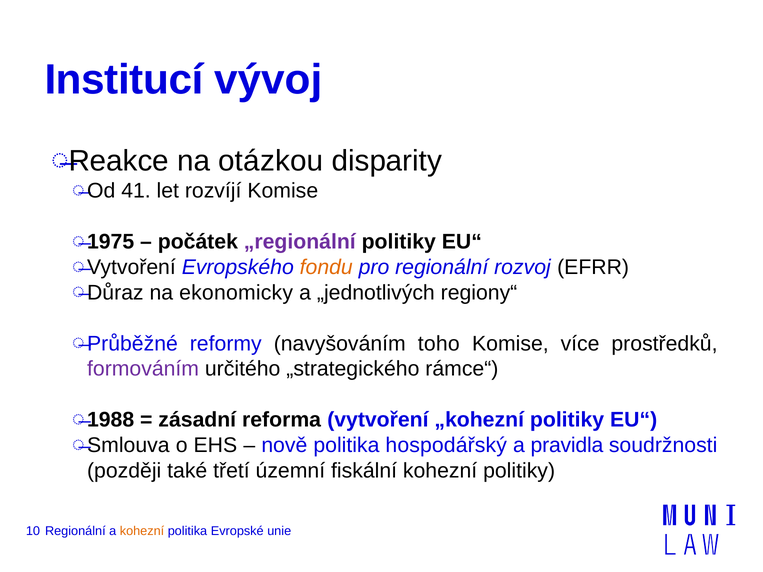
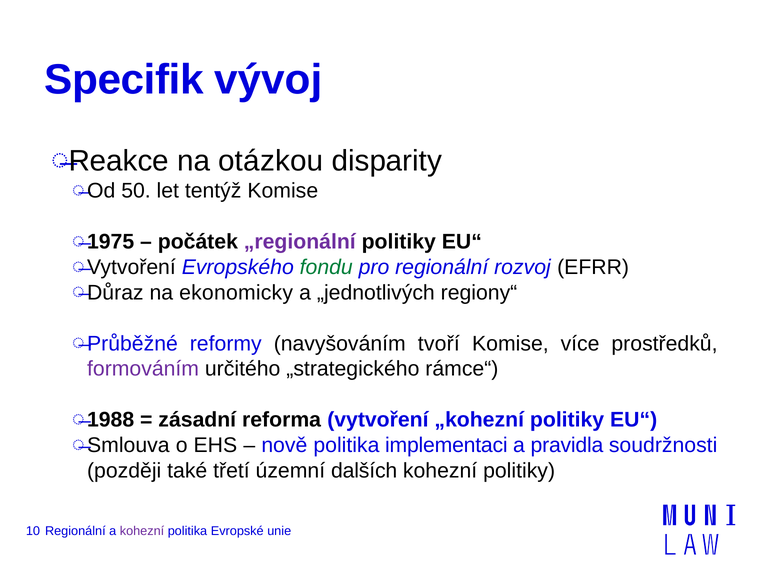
Institucí: Institucí -> Specifik
41: 41 -> 50
rozvíjí: rozvíjí -> tentýž
fondu colour: orange -> green
toho: toho -> tvoří
hospodářský: hospodářský -> implementaci
fiskální: fiskální -> dalších
kohezní at (142, 531) colour: orange -> purple
